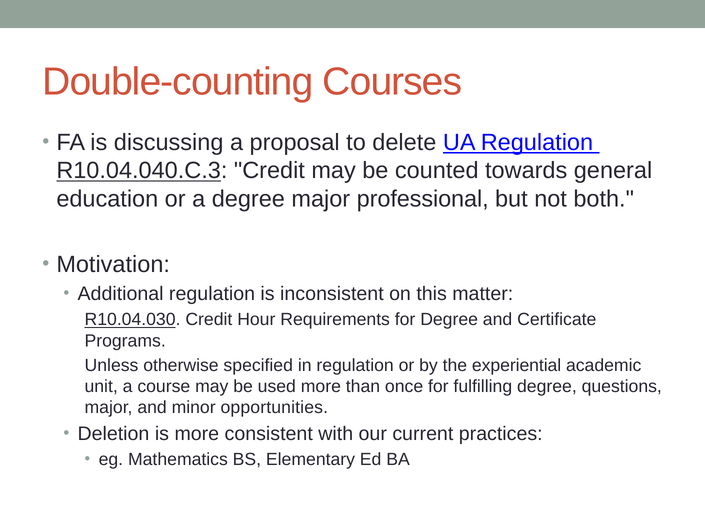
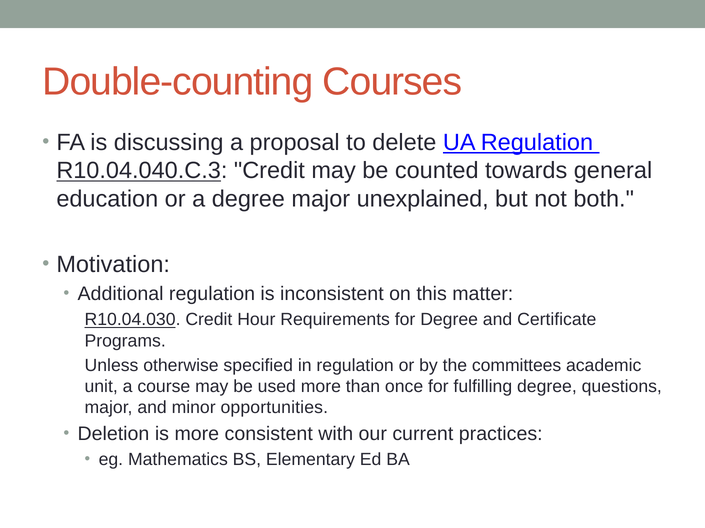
professional: professional -> unexplained
experiential: experiential -> committees
